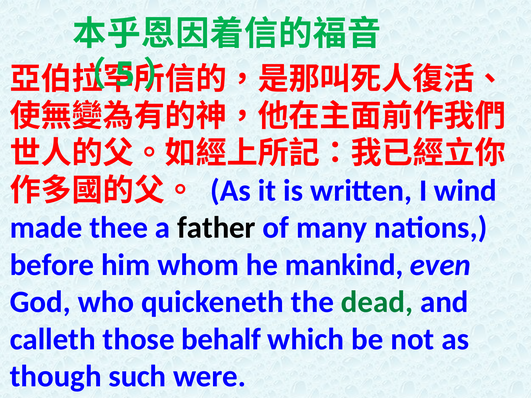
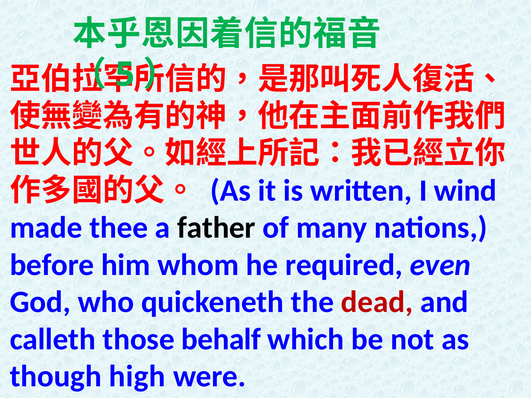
mankind: mankind -> required
dead colour: green -> red
such: such -> high
